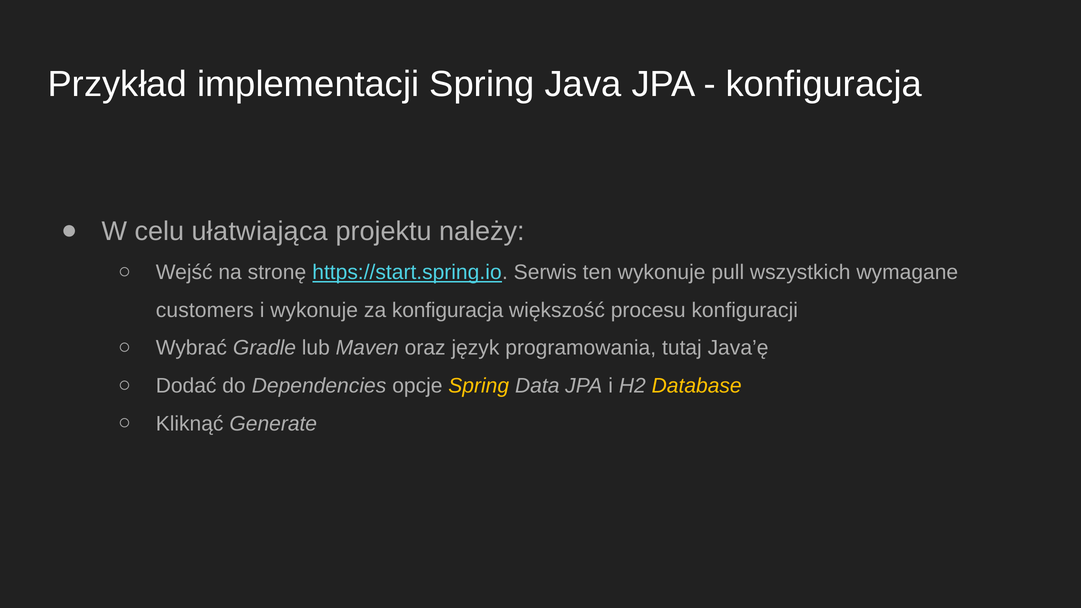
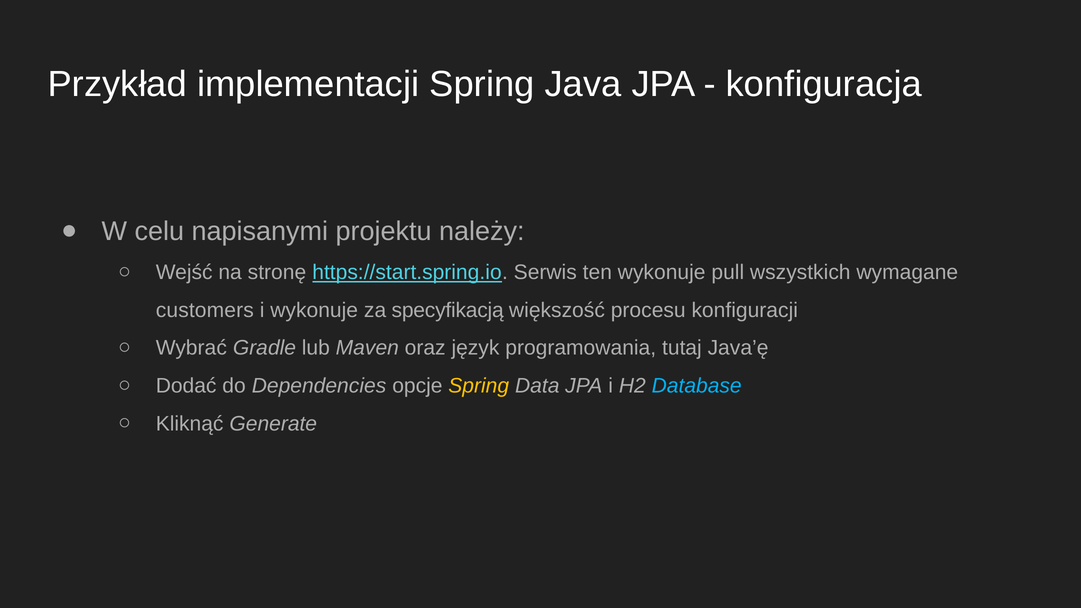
ułatwiająca: ułatwiająca -> napisanymi
za konfiguracja: konfiguracja -> specyfikacją
Database colour: yellow -> light blue
